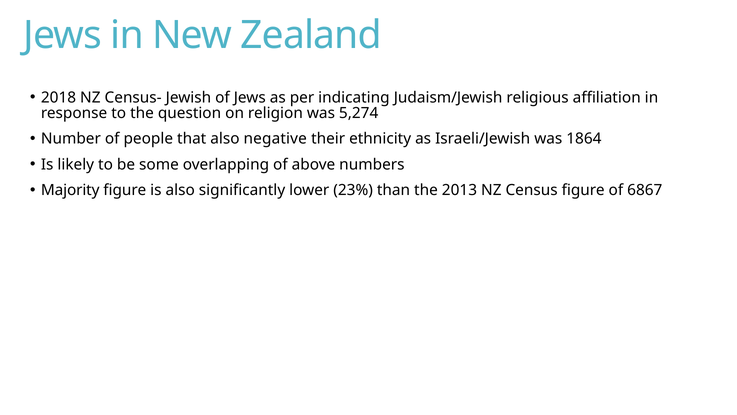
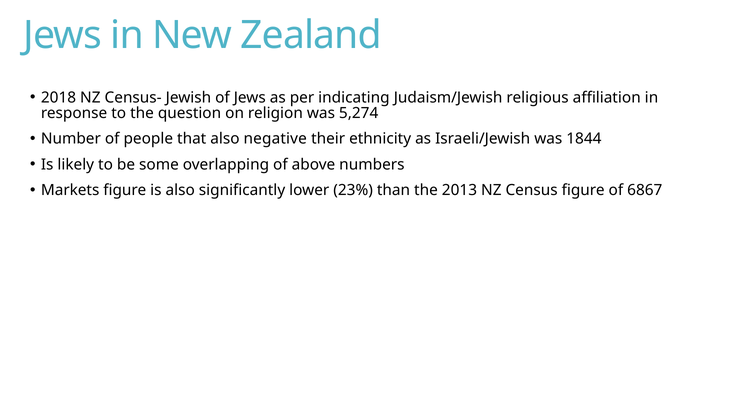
1864: 1864 -> 1844
Majority: Majority -> Markets
